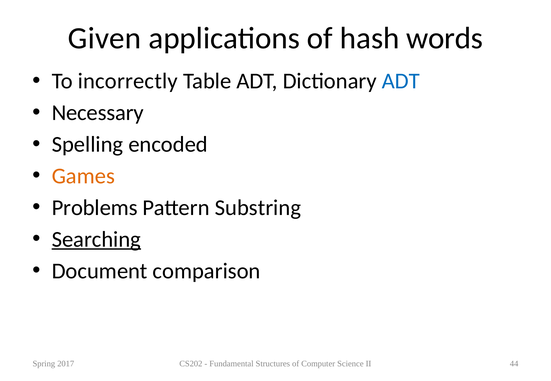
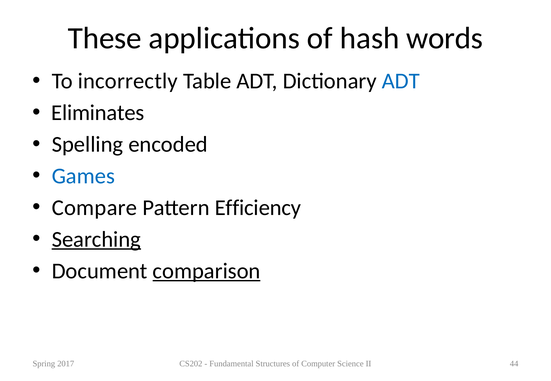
Given: Given -> These
Necessary: Necessary -> Eliminates
Games colour: orange -> blue
Problems: Problems -> Compare
Substring: Substring -> Efficiency
comparison underline: none -> present
